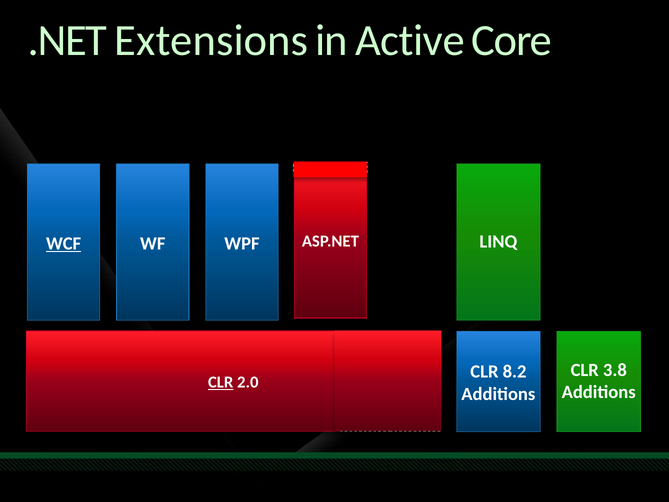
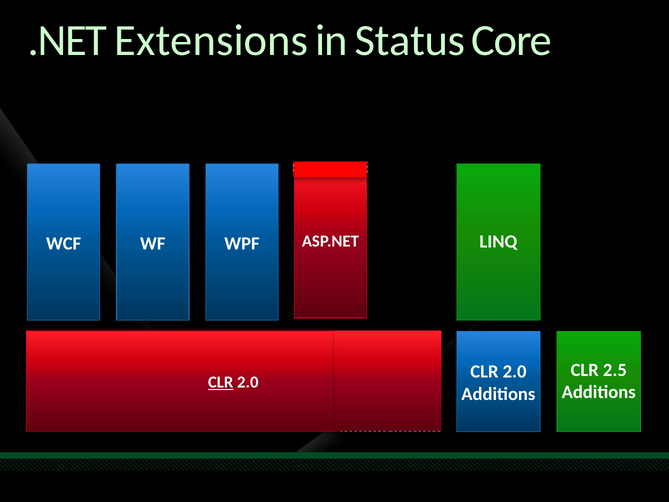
Active: Active -> Status
WCF underline: present -> none
3.8: 3.8 -> 2.5
8.2 at (515, 371): 8.2 -> 2.0
